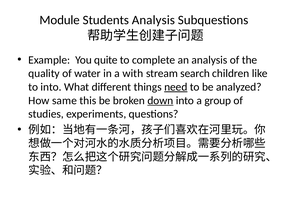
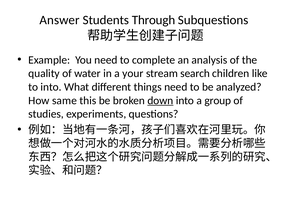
Module: Module -> Answer
Students Analysis: Analysis -> Through
You quite: quite -> need
with: with -> your
need at (176, 87) underline: present -> none
